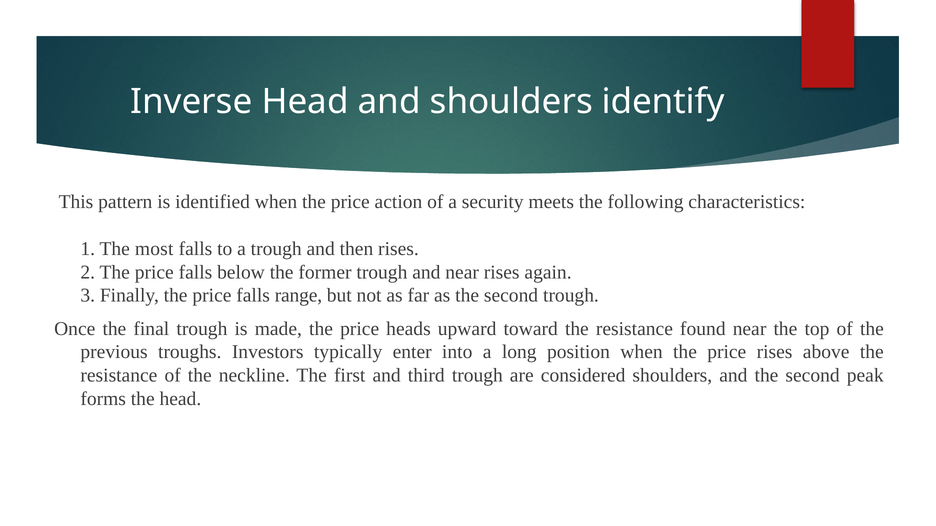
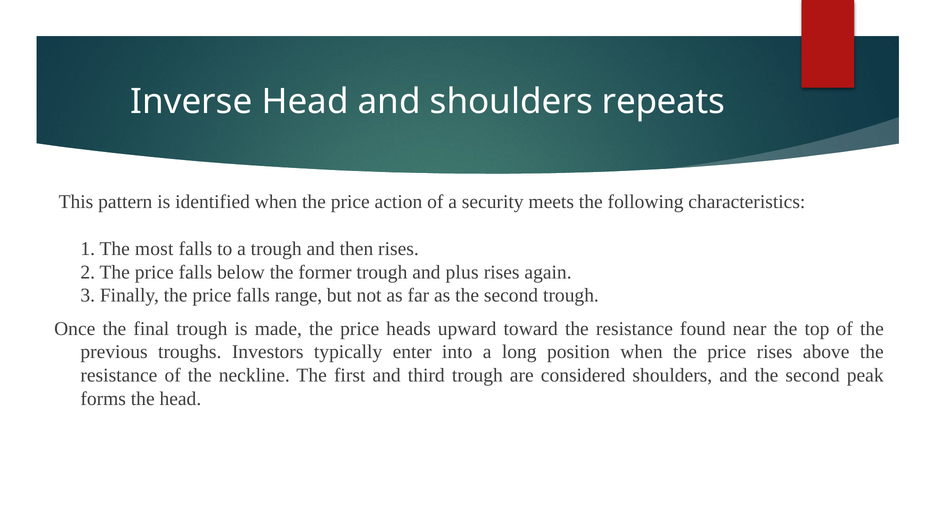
identify: identify -> repeats
and near: near -> plus
